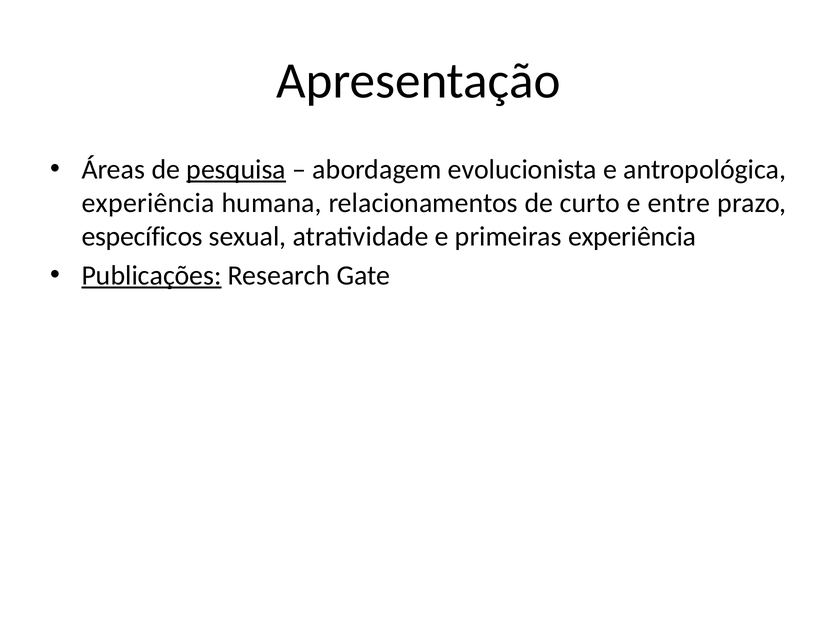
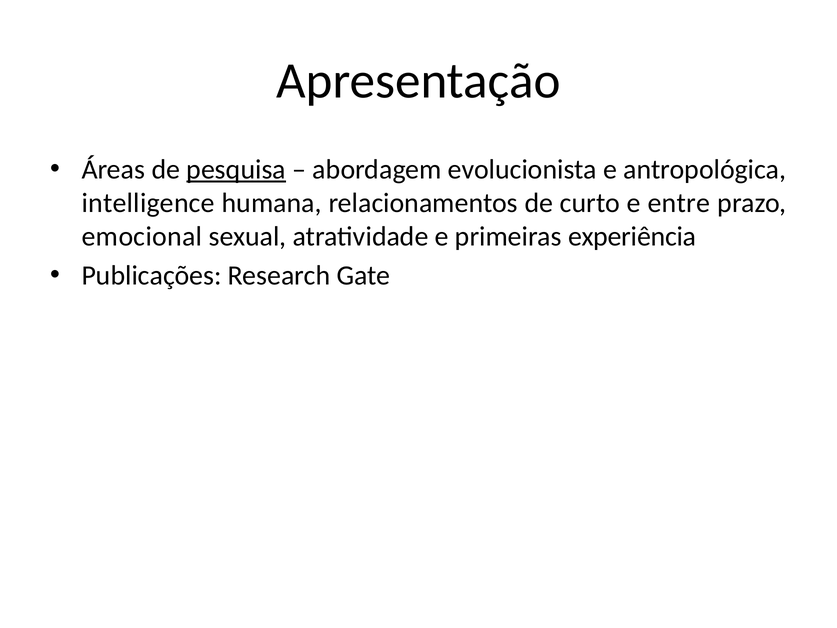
experiência at (148, 203): experiência -> intelligence
específicos: específicos -> emocional
Publicações underline: present -> none
